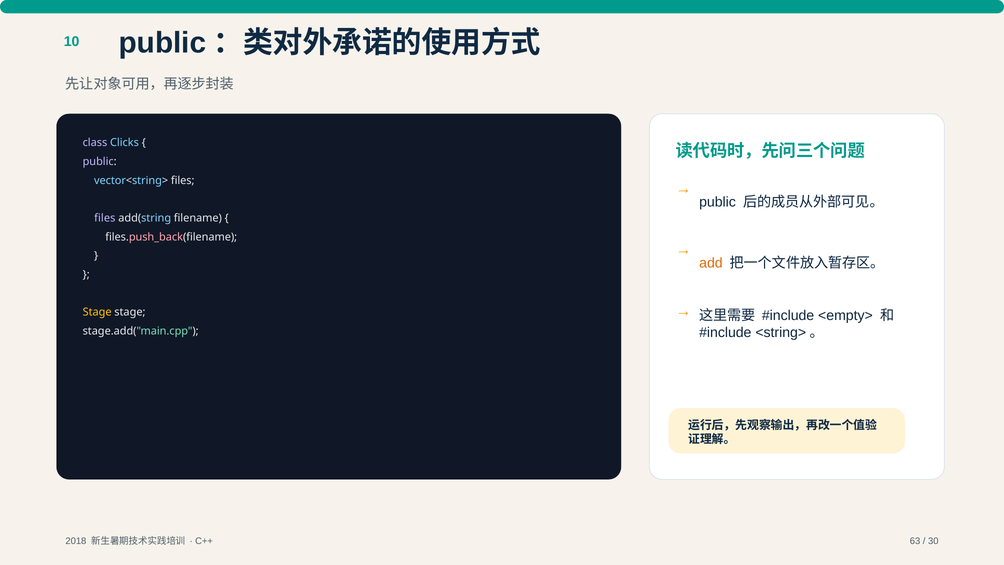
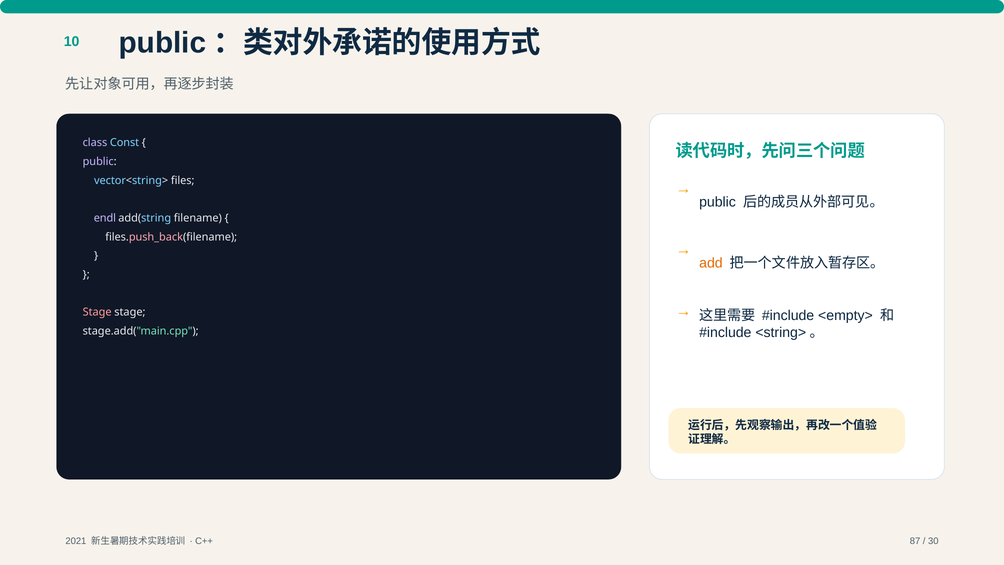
Clicks: Clicks -> Const
files at (105, 218): files -> endl
Stage at (97, 312) colour: yellow -> pink
2018: 2018 -> 2021
63: 63 -> 87
